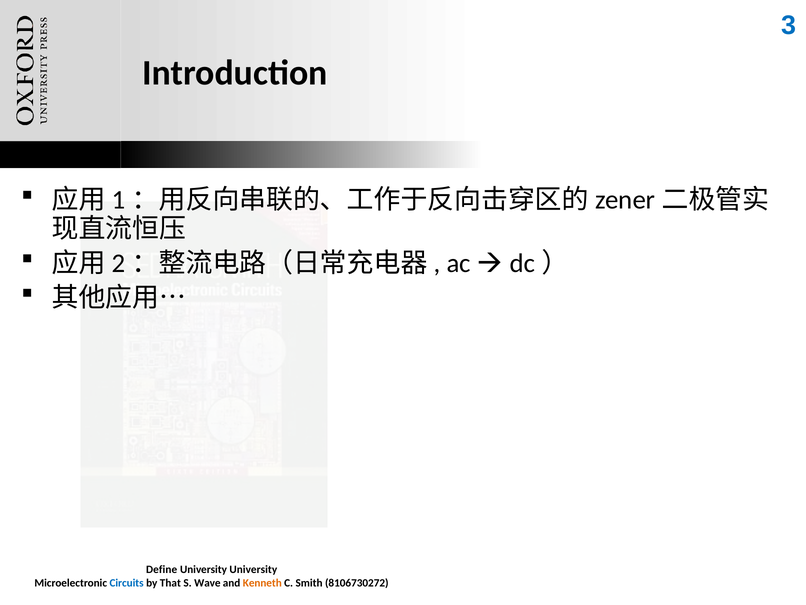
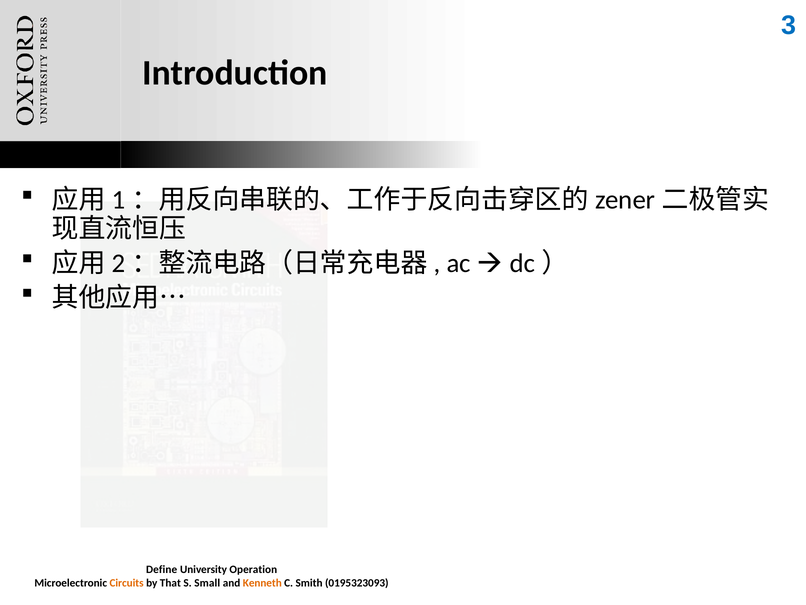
University University: University -> Operation
Circuits colour: blue -> orange
Wave: Wave -> Small
8106730272: 8106730272 -> 0195323093
